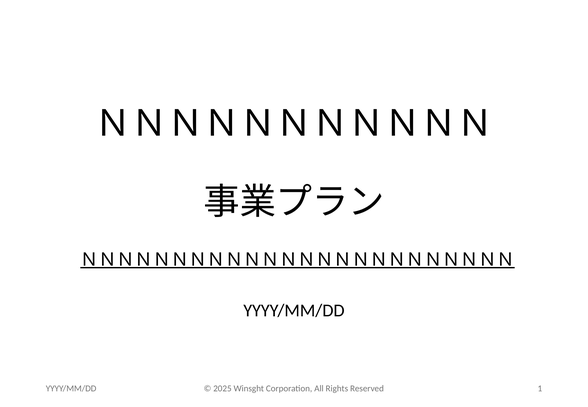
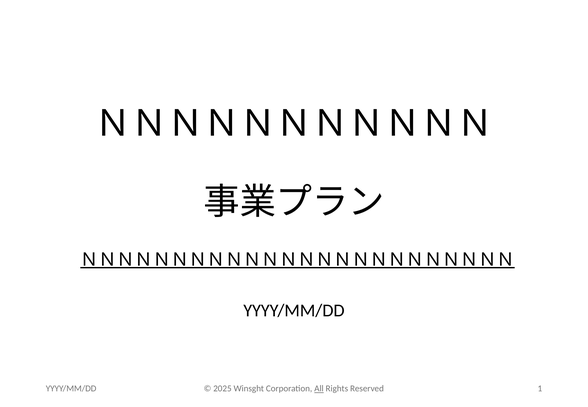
All underline: none -> present
